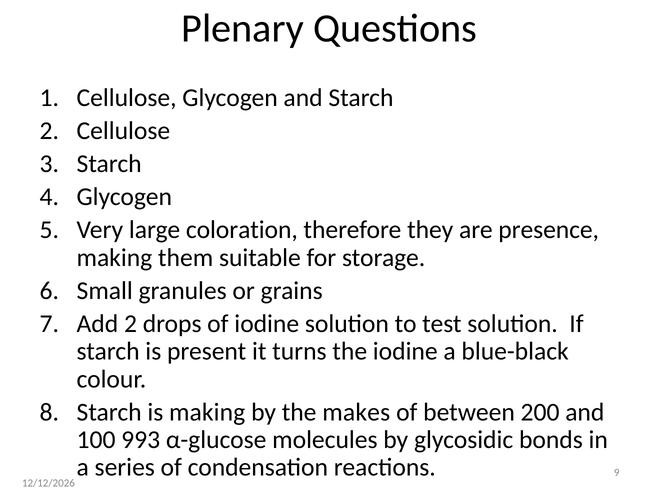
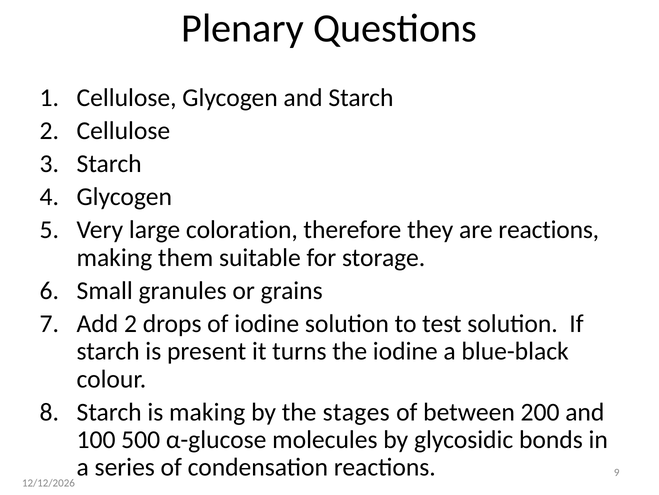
are presence: presence -> reactions
makes: makes -> stages
993: 993 -> 500
